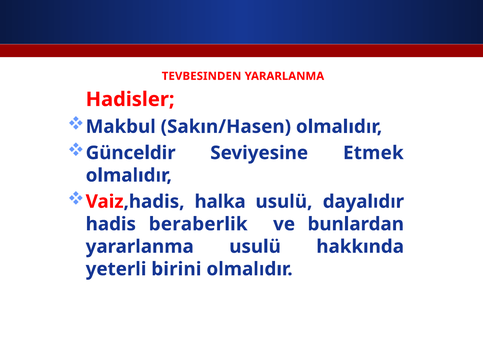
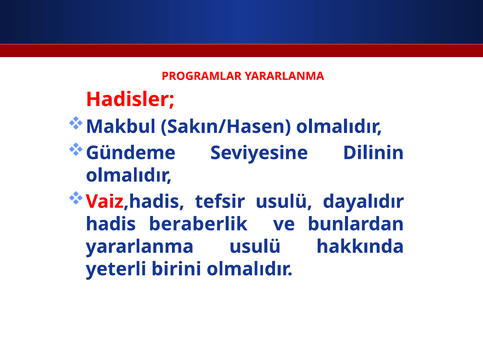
TEVBESINDEN: TEVBESINDEN -> PROGRAMLAR
Günceldir: Günceldir -> Gündeme
Etmek: Etmek -> Dilinin
halka: halka -> tefsir
